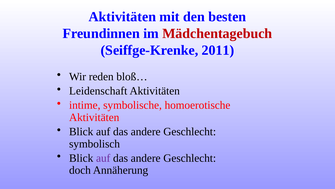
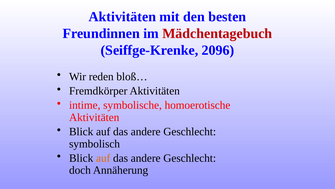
2011: 2011 -> 2096
Leidenschaft: Leidenschaft -> Fremdkörper
auf at (103, 158) colour: purple -> orange
